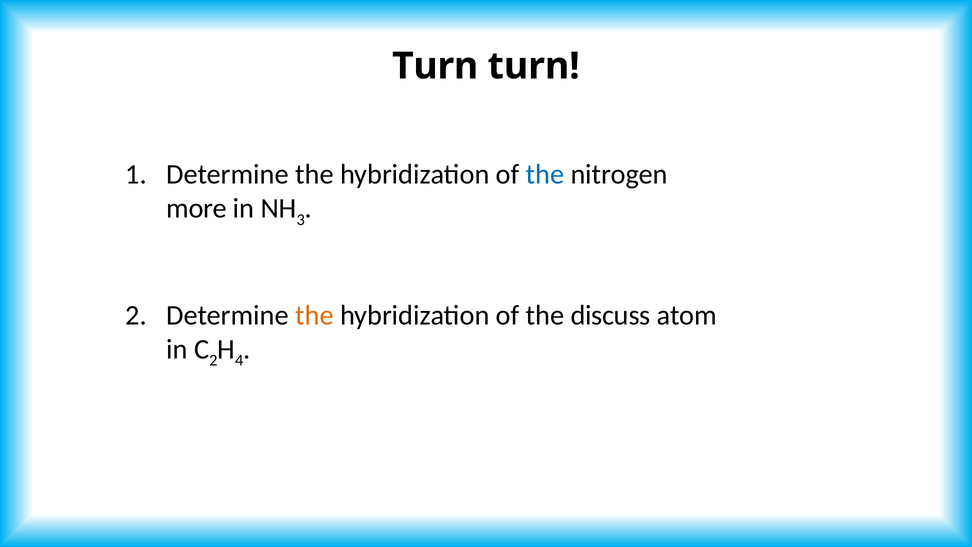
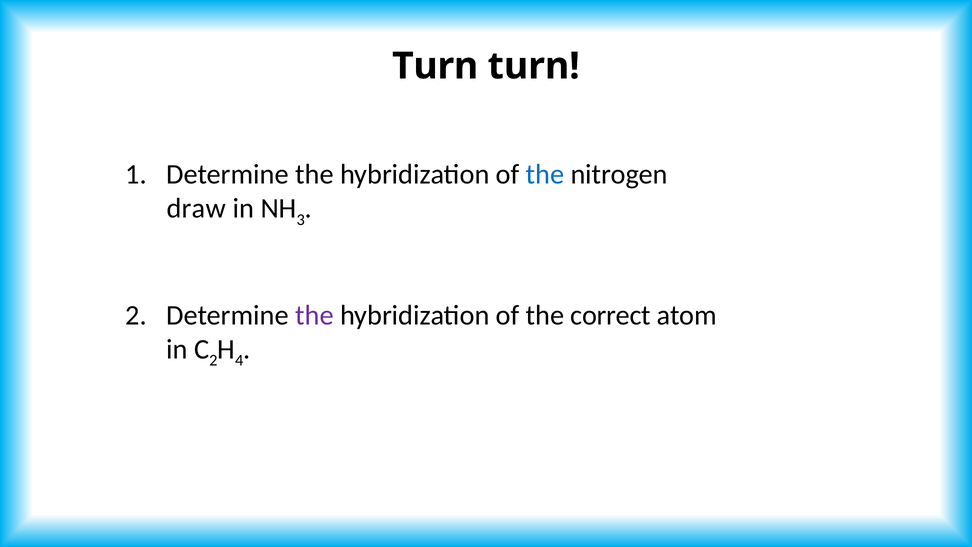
more: more -> draw
the at (314, 315) colour: orange -> purple
discuss: discuss -> correct
